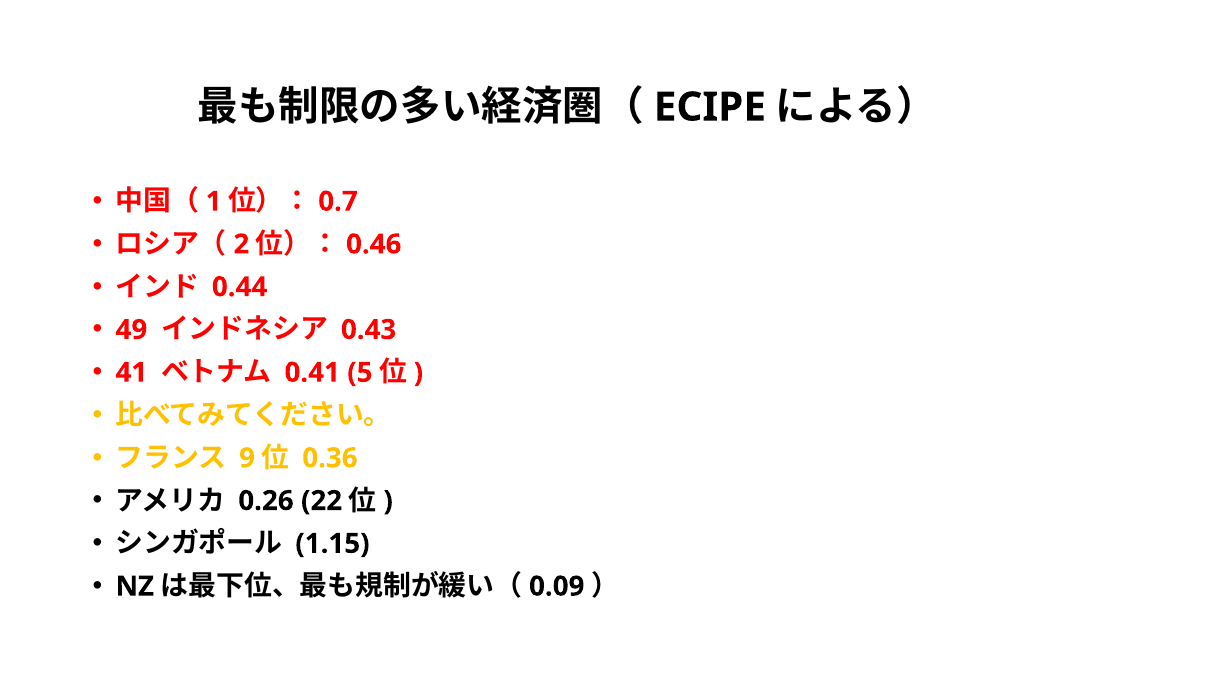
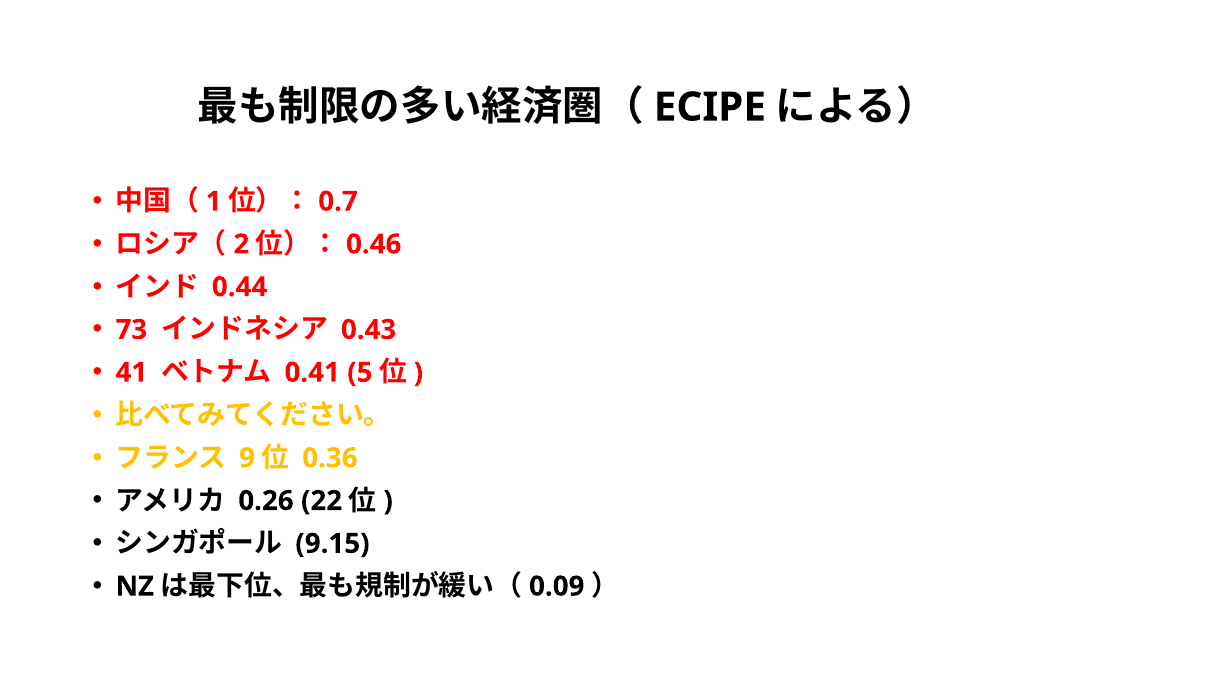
49: 49 -> 73
1.15: 1.15 -> 9.15
